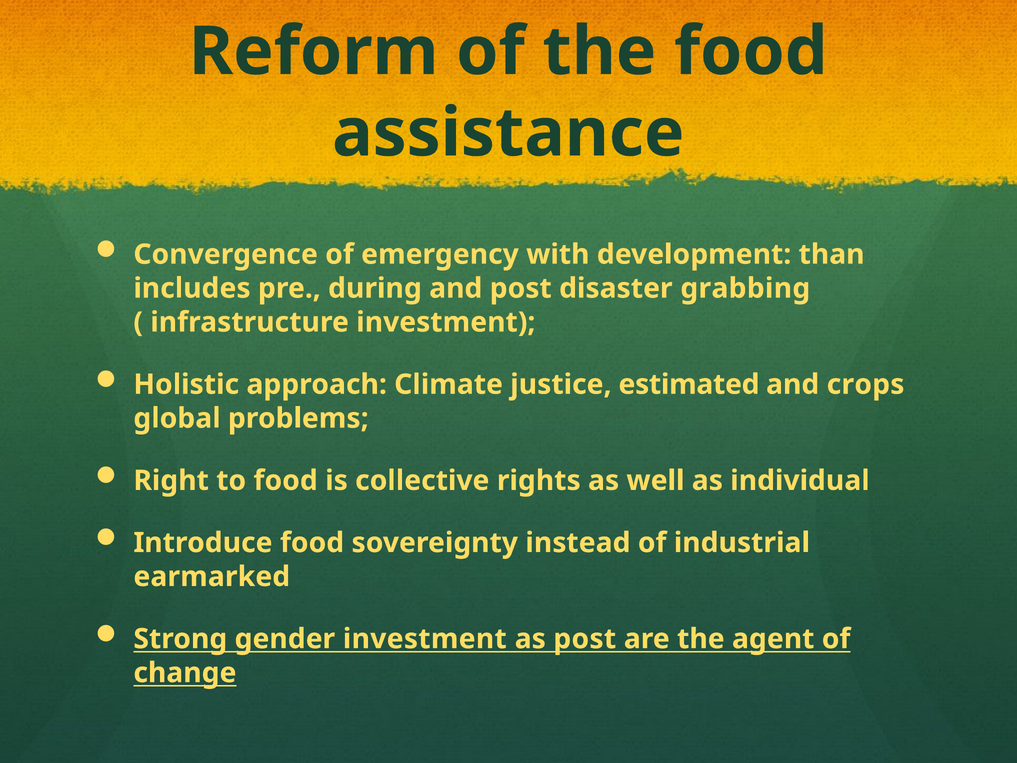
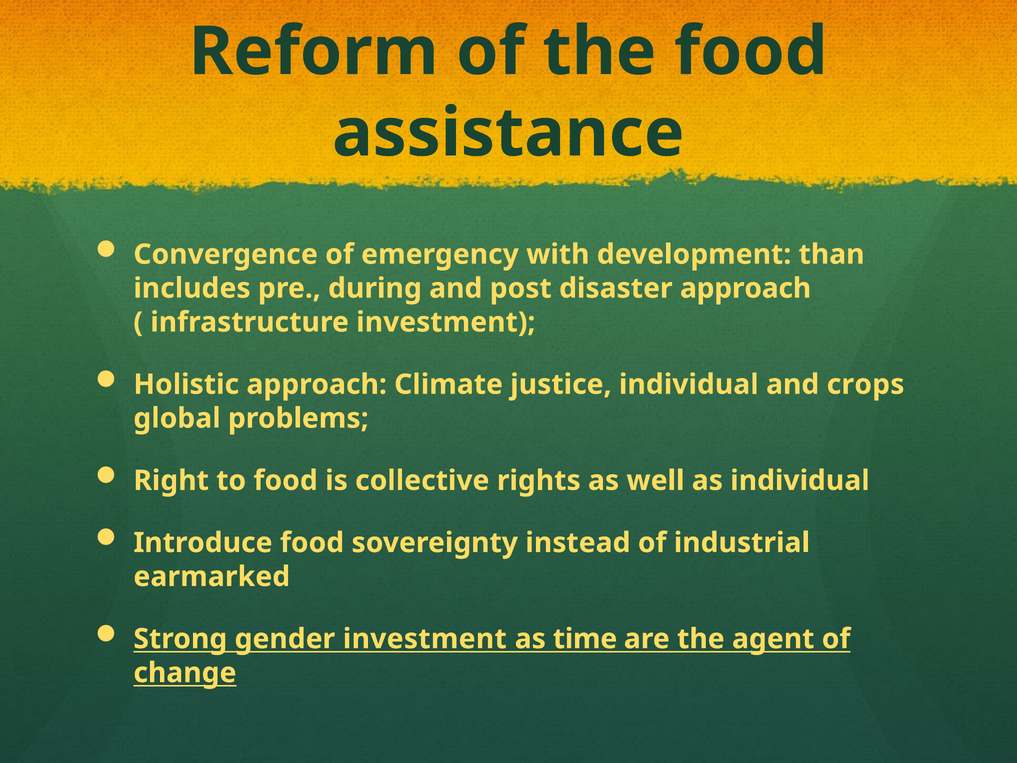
disaster grabbing: grabbing -> approach
justice estimated: estimated -> individual
as post: post -> time
